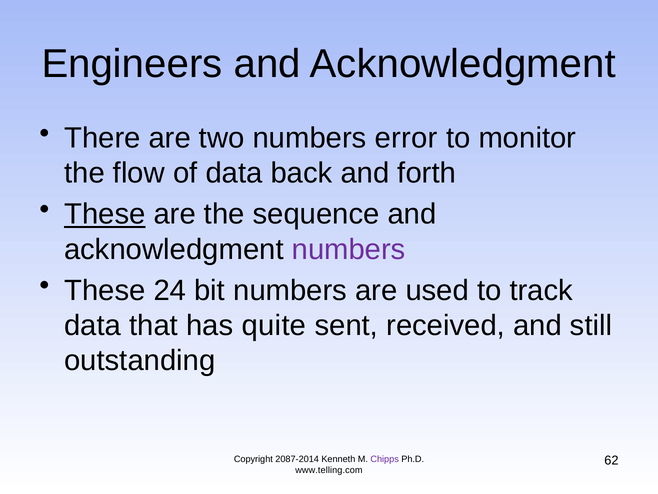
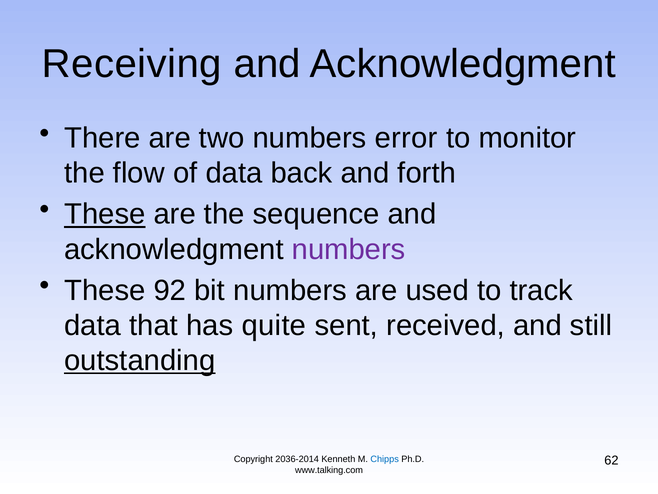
Engineers: Engineers -> Receiving
24: 24 -> 92
outstanding underline: none -> present
2087-2014: 2087-2014 -> 2036-2014
Chipps colour: purple -> blue
www.telling.com: www.telling.com -> www.talking.com
